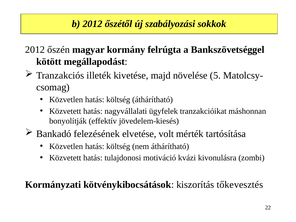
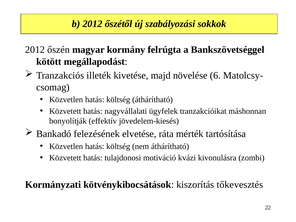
5: 5 -> 6
volt: volt -> ráta
